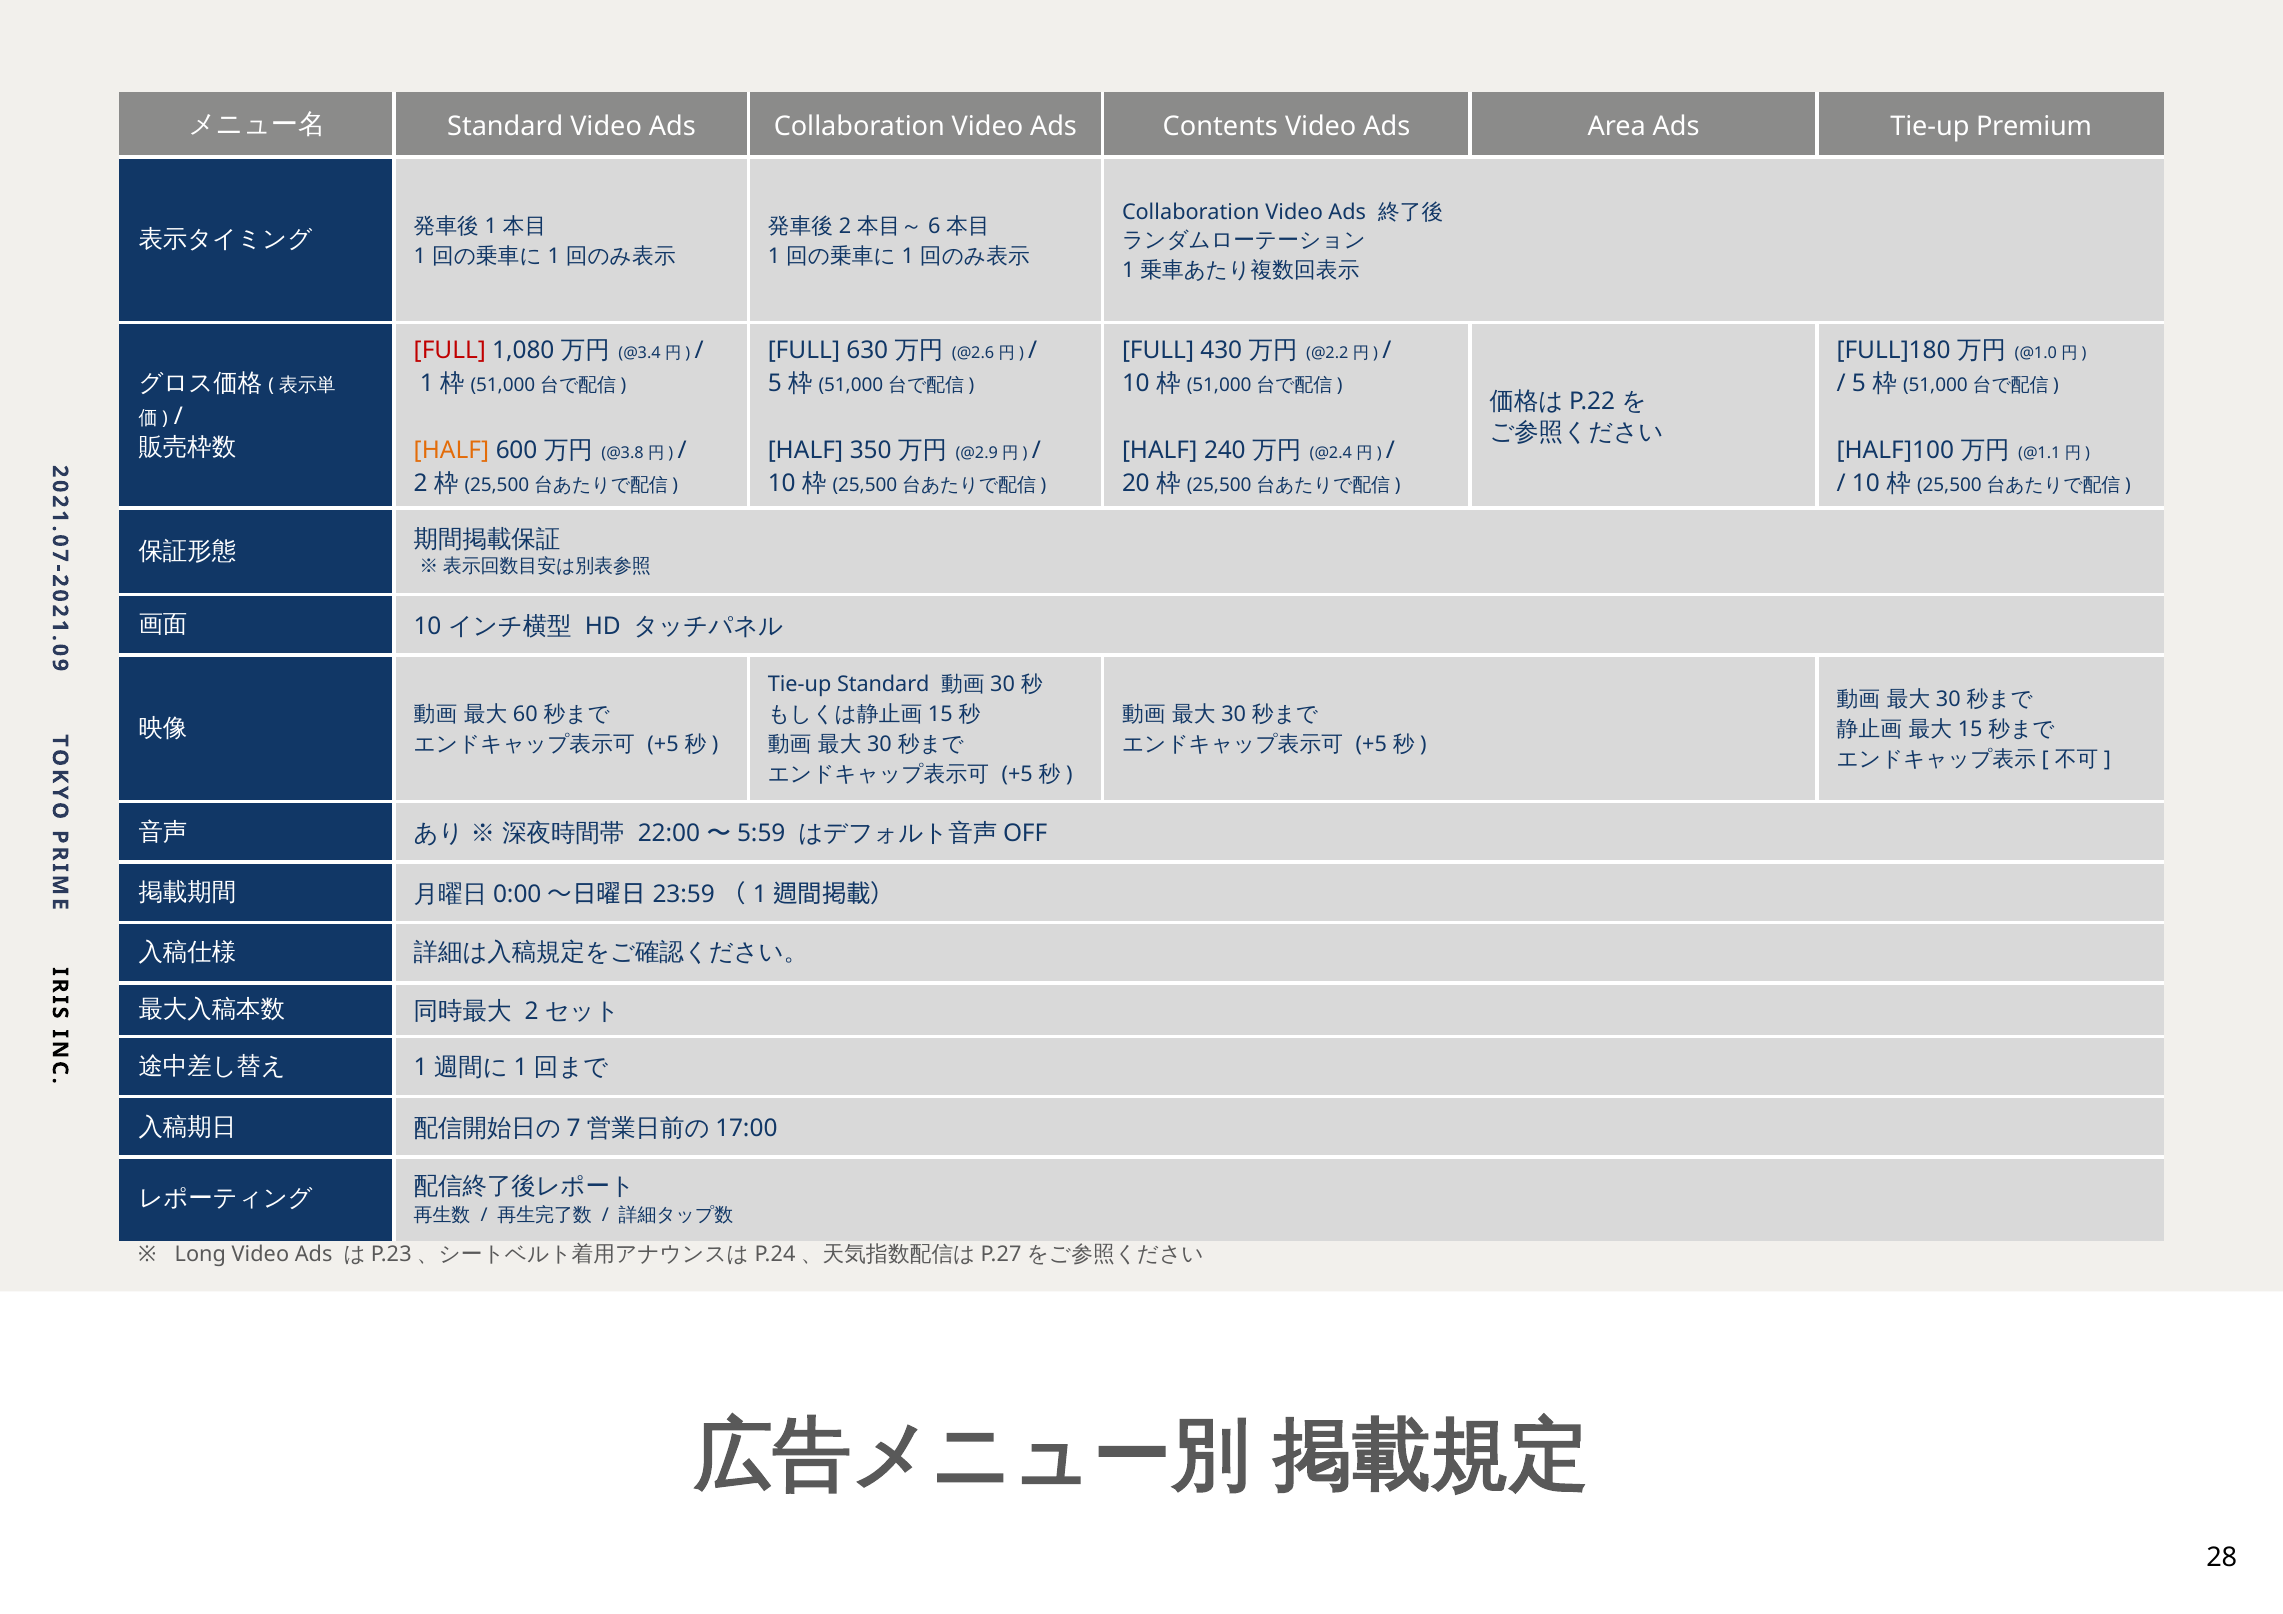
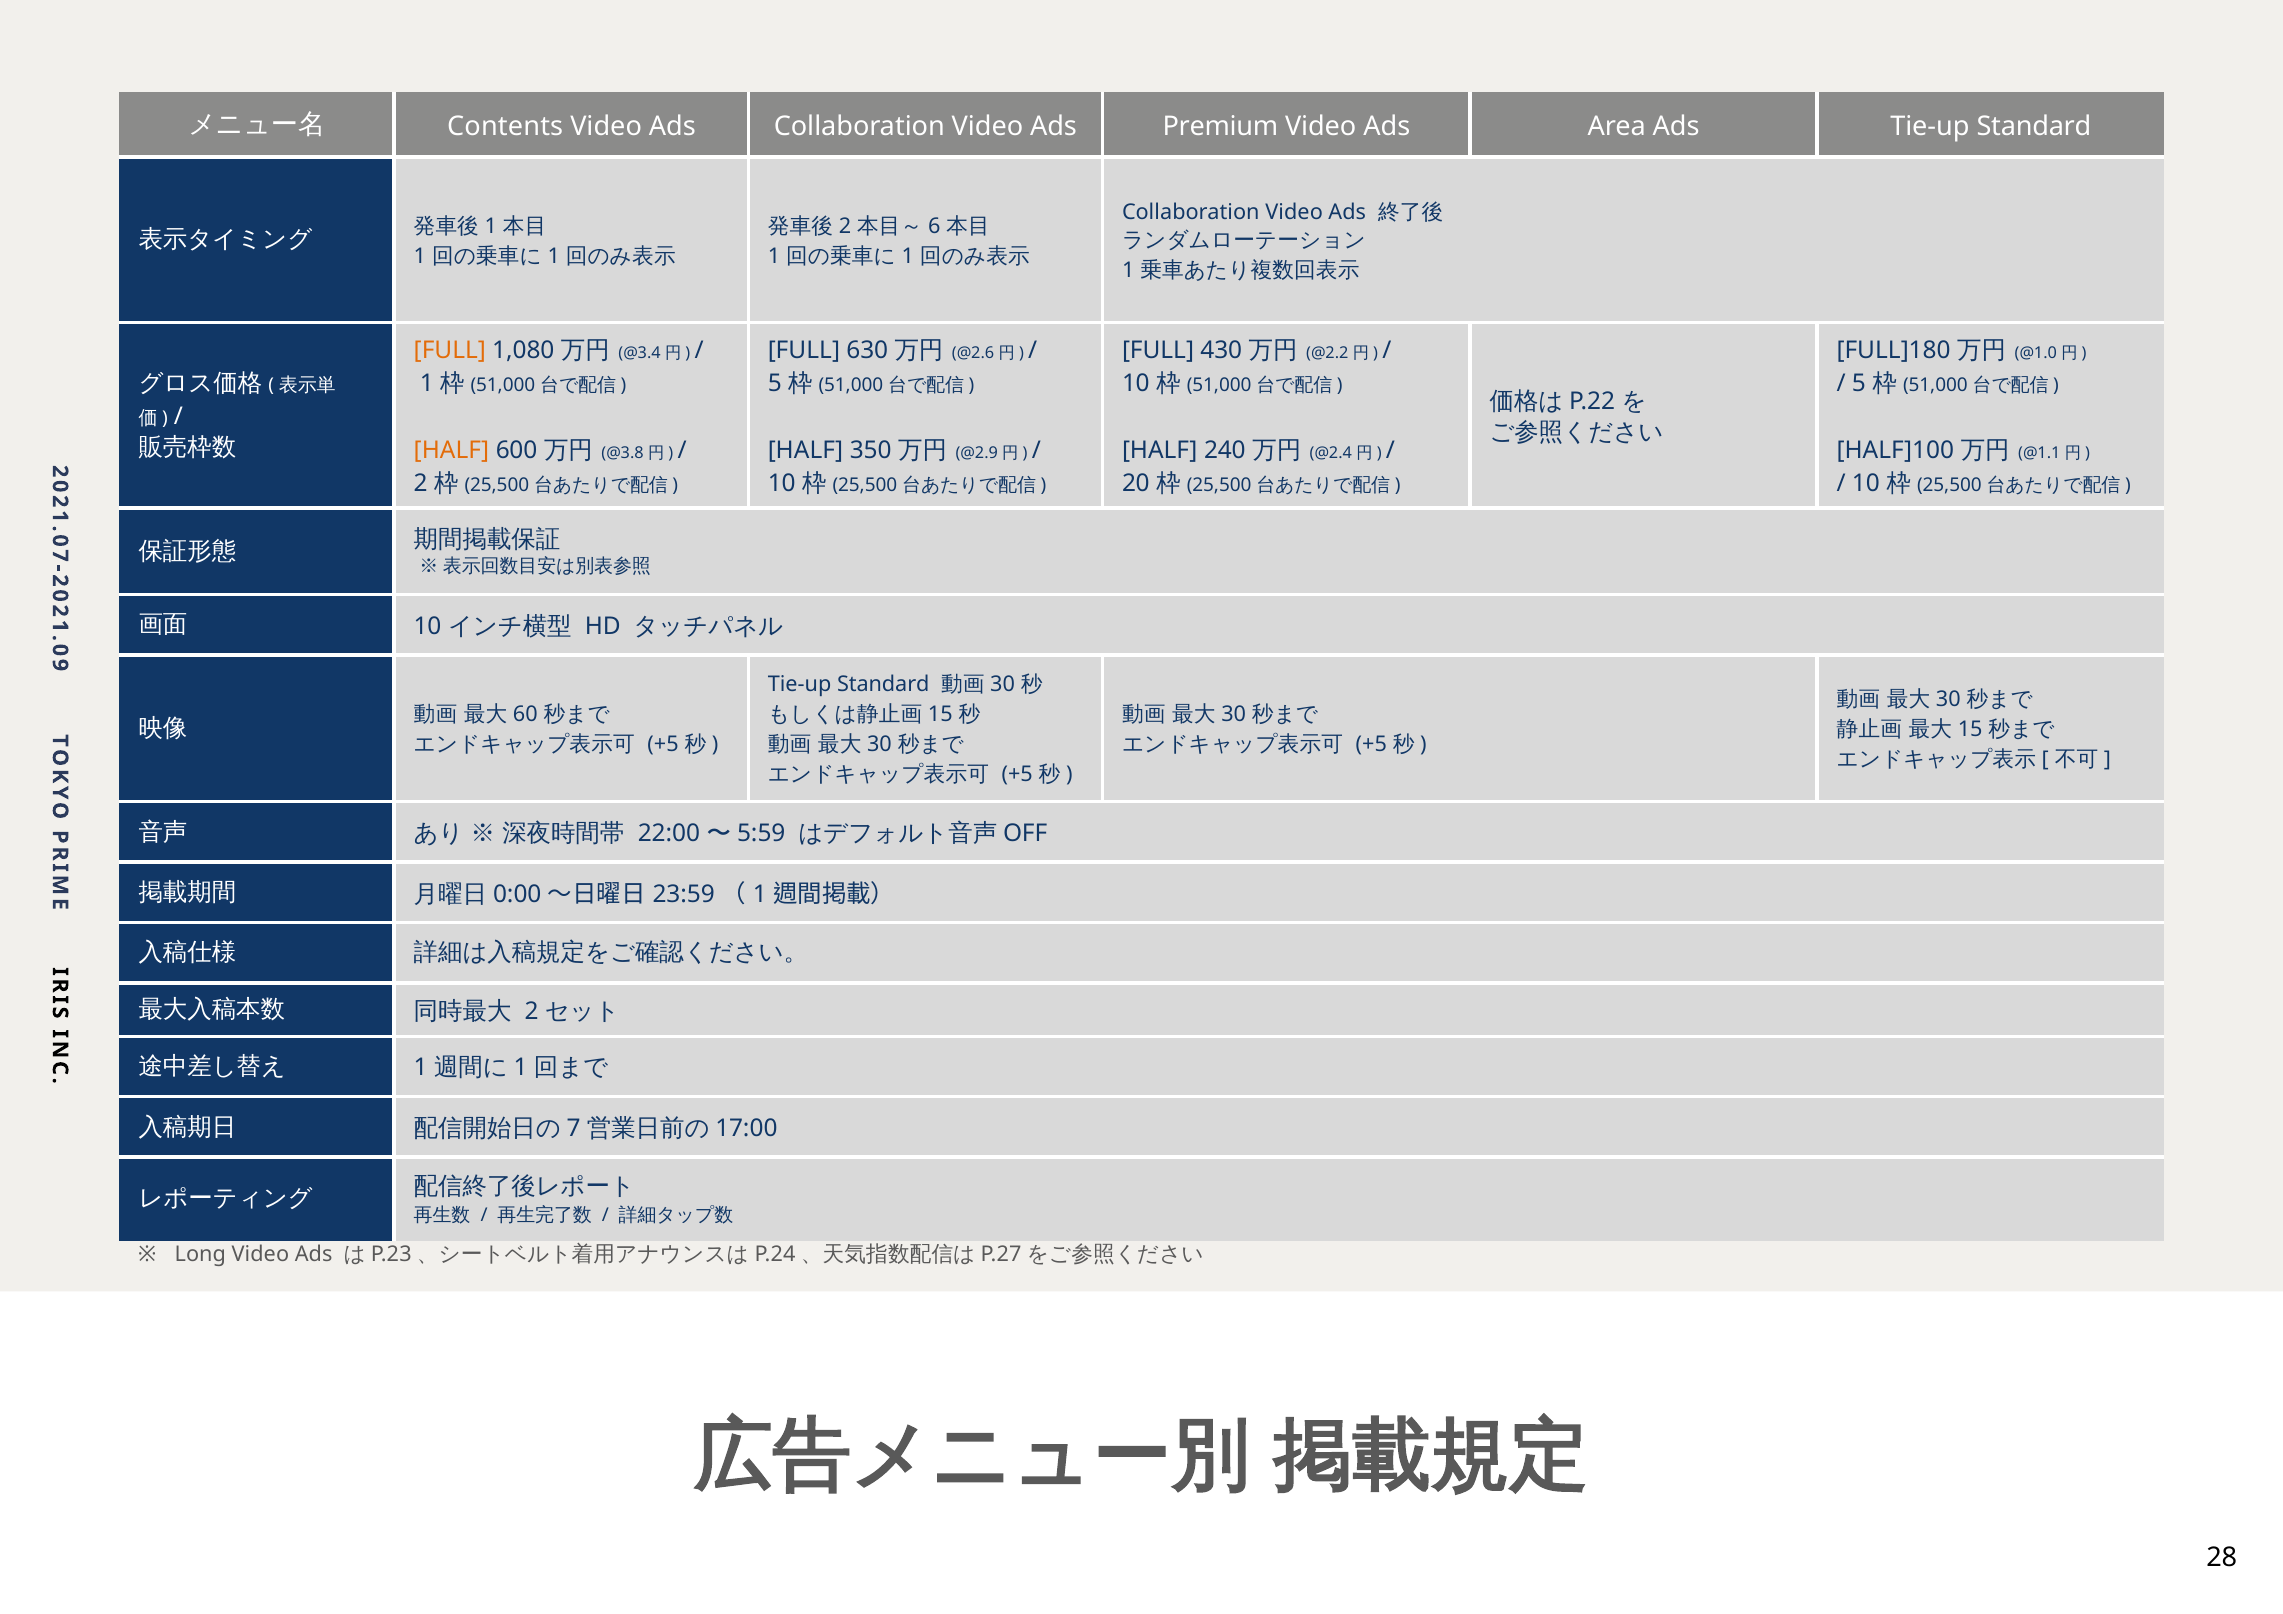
Standard at (505, 126): Standard -> Contents
Contents: Contents -> Premium
Ads Tie-up Premium: Premium -> Standard
FULL at (450, 350) colour: red -> orange
